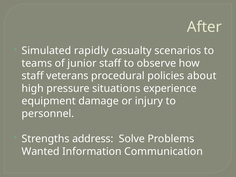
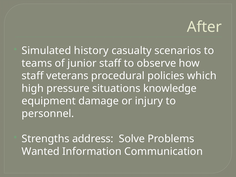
rapidly: rapidly -> history
about: about -> which
experience: experience -> knowledge
